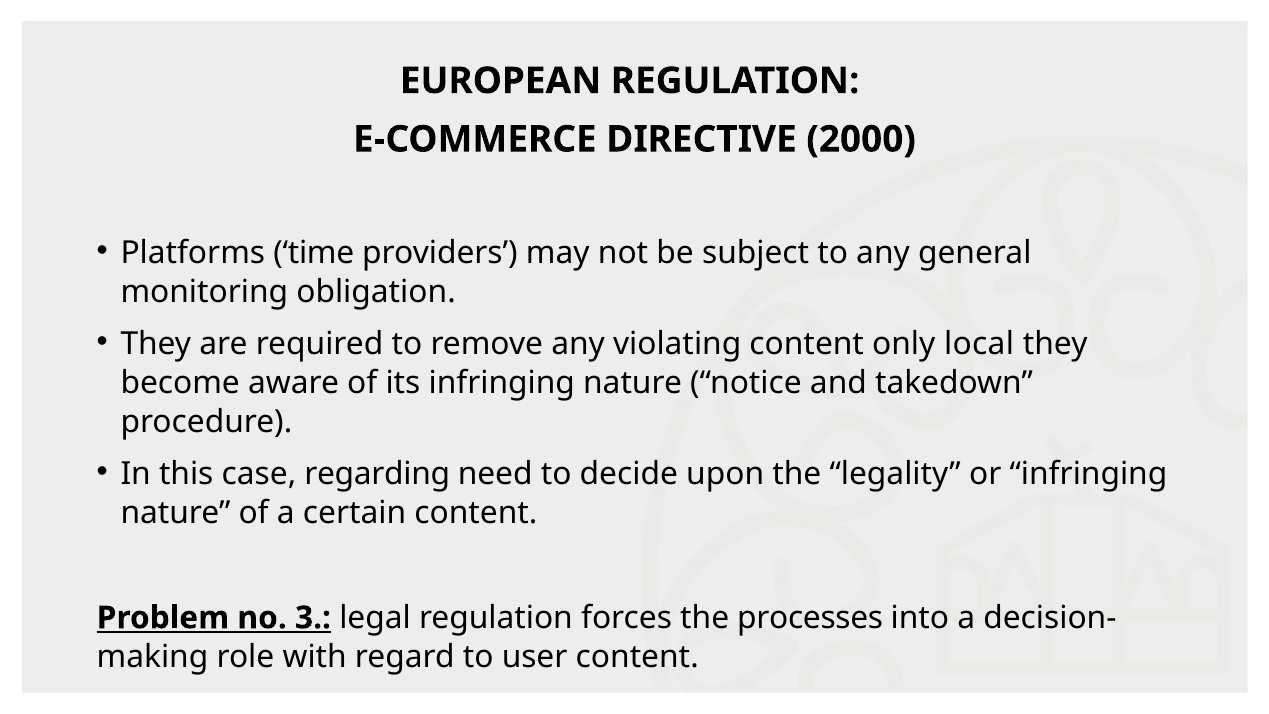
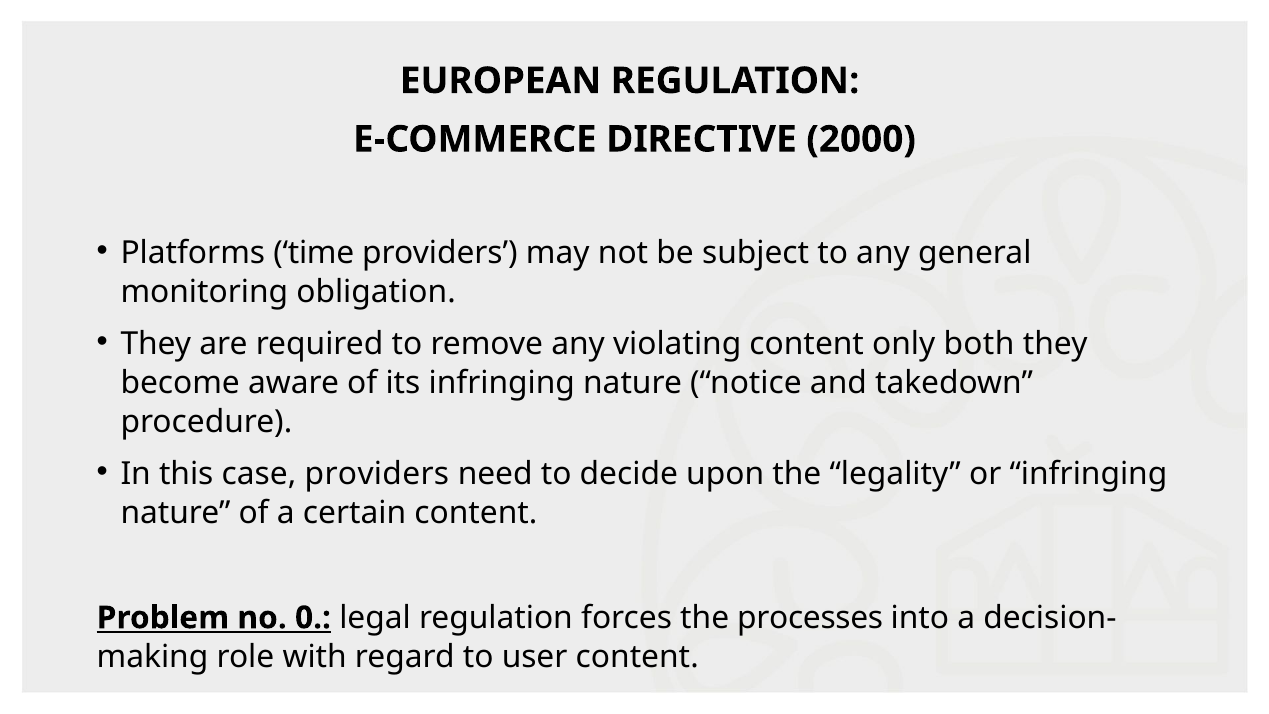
local: local -> both
case regarding: regarding -> providers
3: 3 -> 0
